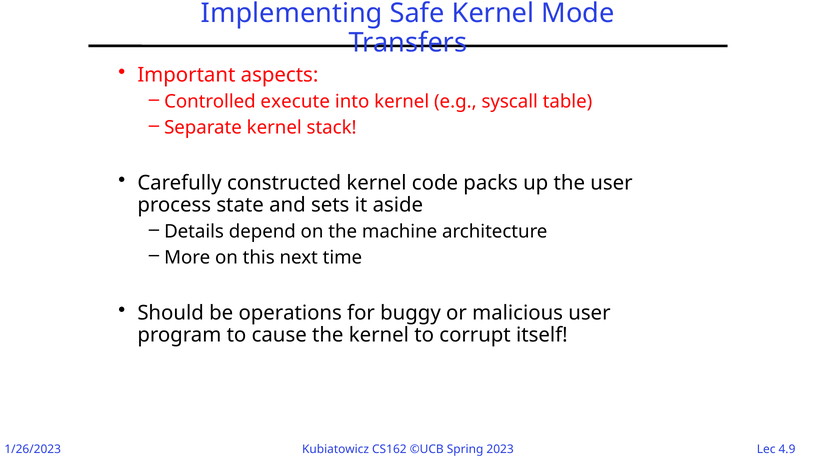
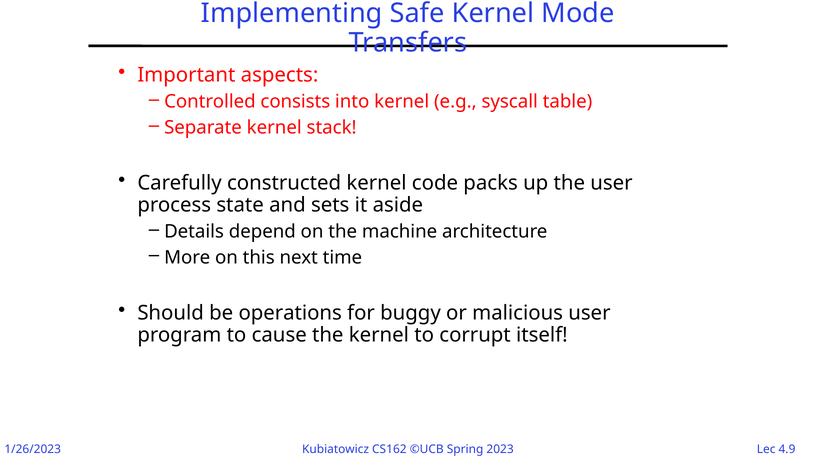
execute: execute -> consists
